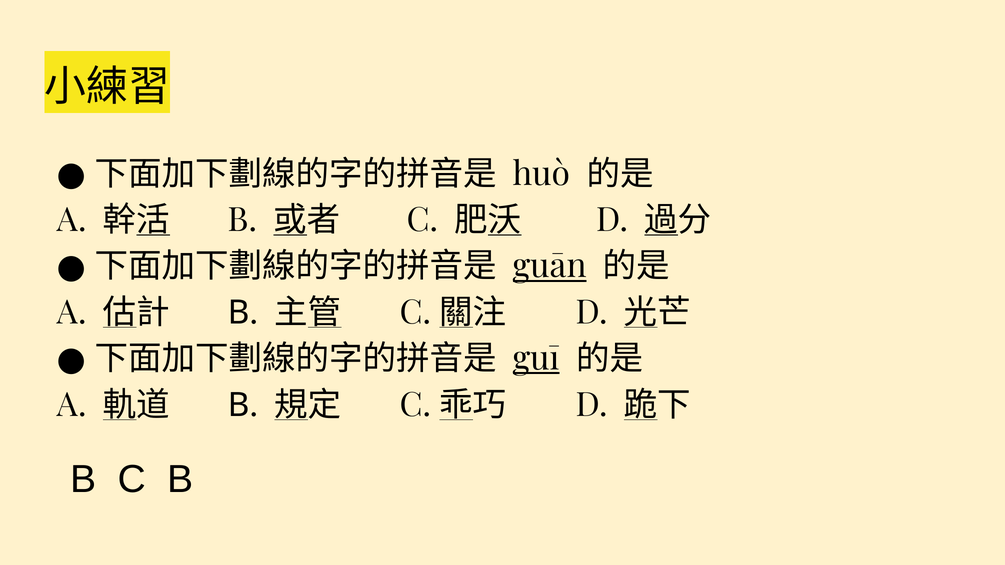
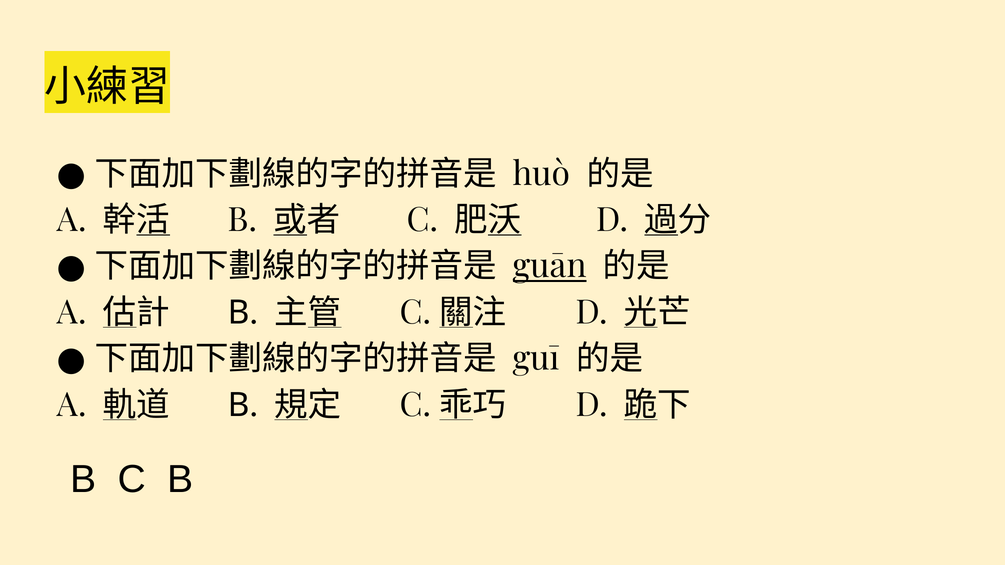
guī underline: present -> none
